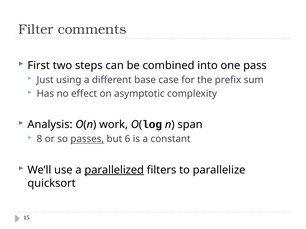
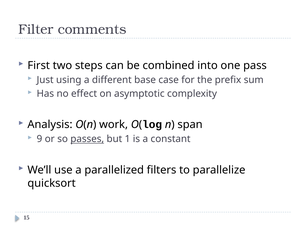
8: 8 -> 9
6: 6 -> 1
parallelized underline: present -> none
